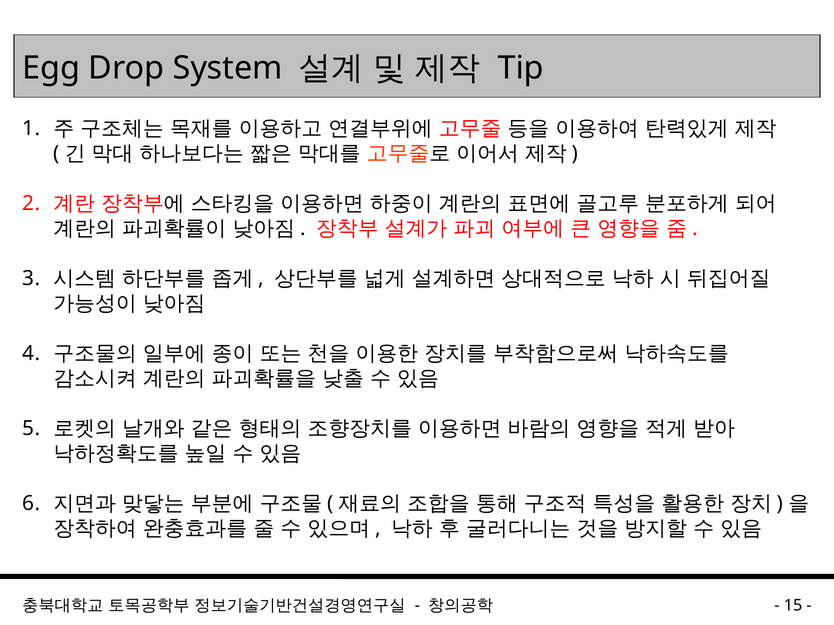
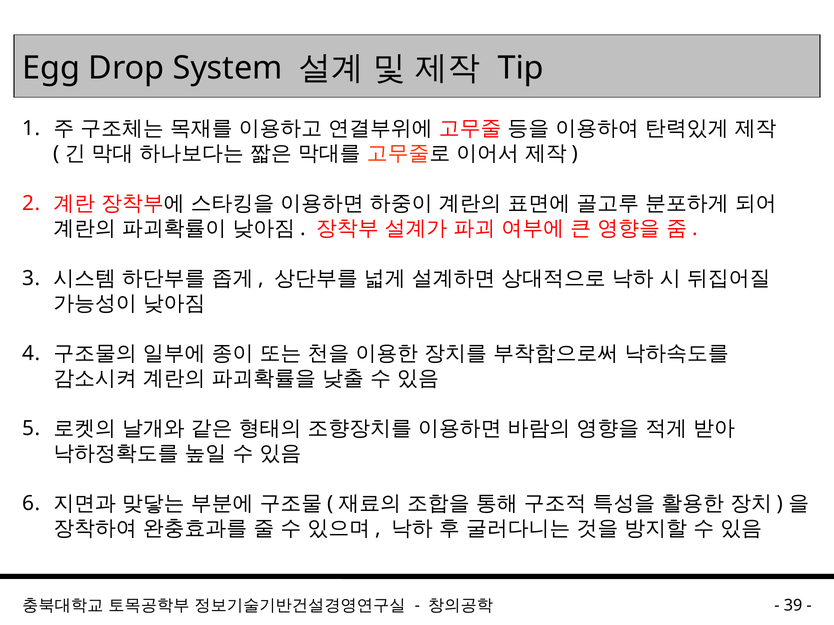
15: 15 -> 39
